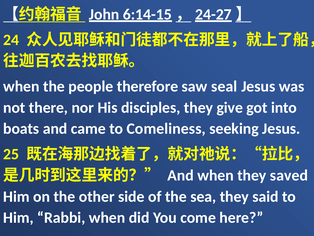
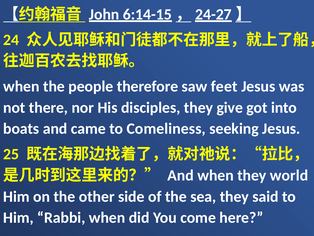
seal: seal -> feet
saved: saved -> world
